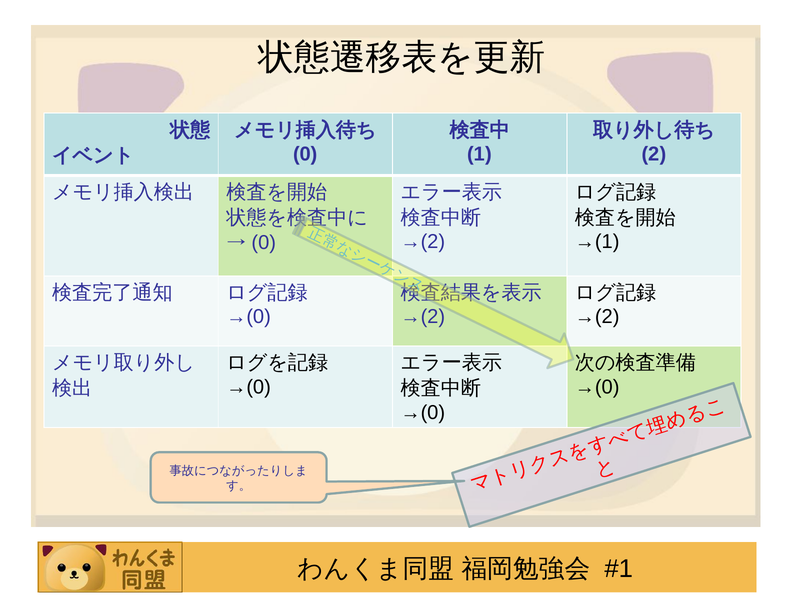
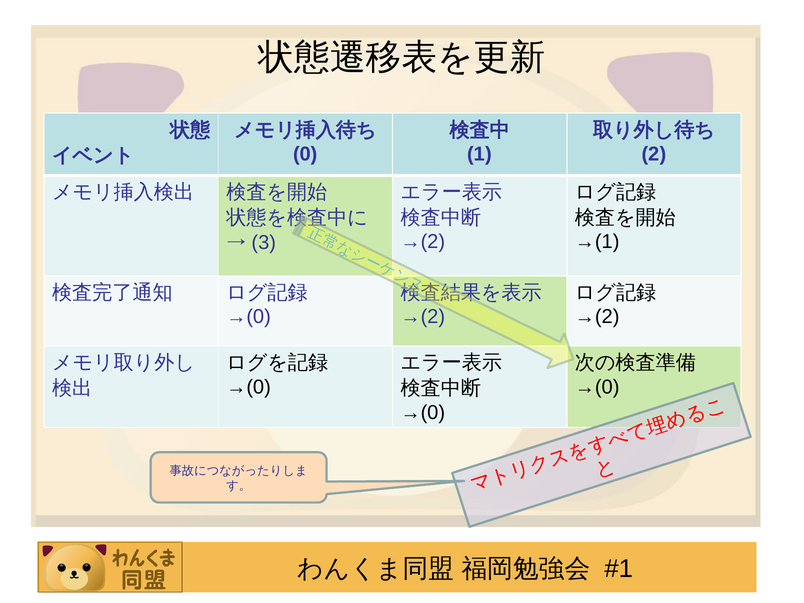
0 at (264, 243): 0 -> 3
